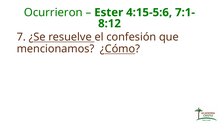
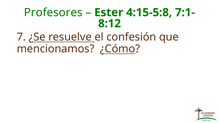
Ocurrieron: Ocurrieron -> Profesores
4:15-5:6: 4:15-5:6 -> 4:15-5:8
